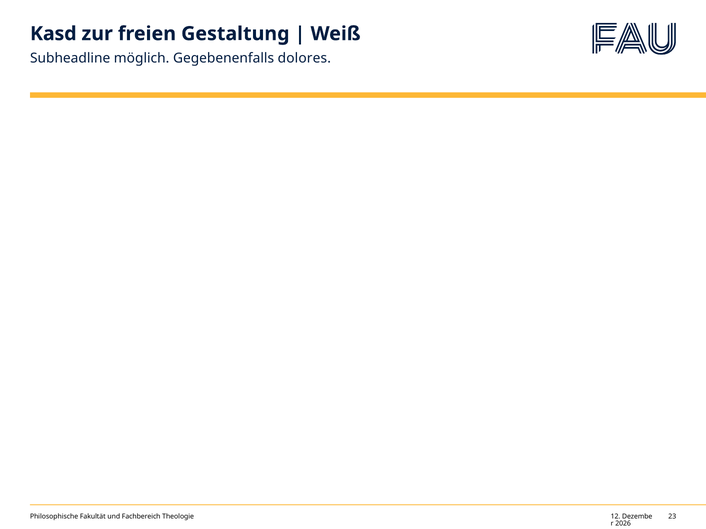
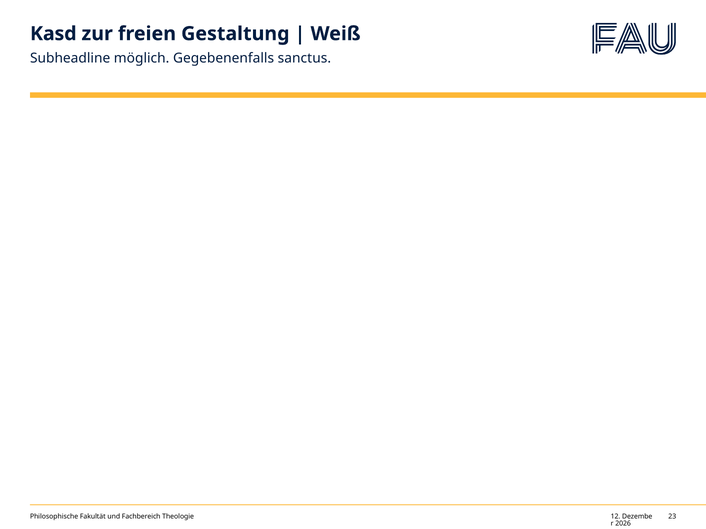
dolores: dolores -> sanctus
